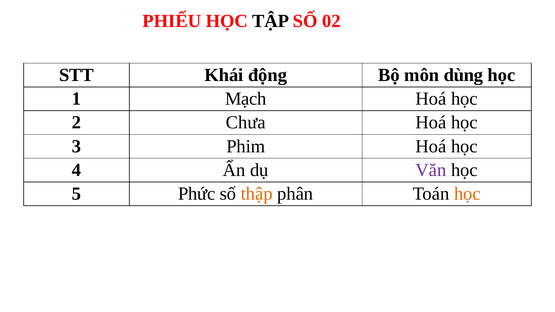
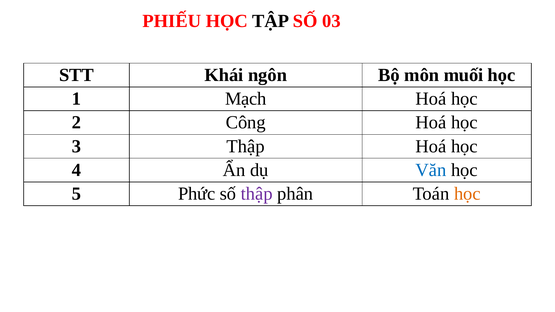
02: 02 -> 03
động: động -> ngôn
dùng: dùng -> muối
Chưa: Chưa -> Công
3 Phim: Phim -> Thập
Văn colour: purple -> blue
thập at (257, 194) colour: orange -> purple
